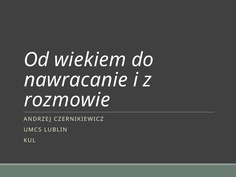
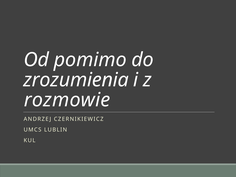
wiekiem: wiekiem -> pomimo
nawracanie: nawracanie -> zrozumienia
